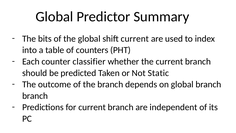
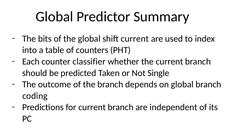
Static: Static -> Single
branch at (35, 96): branch -> coding
